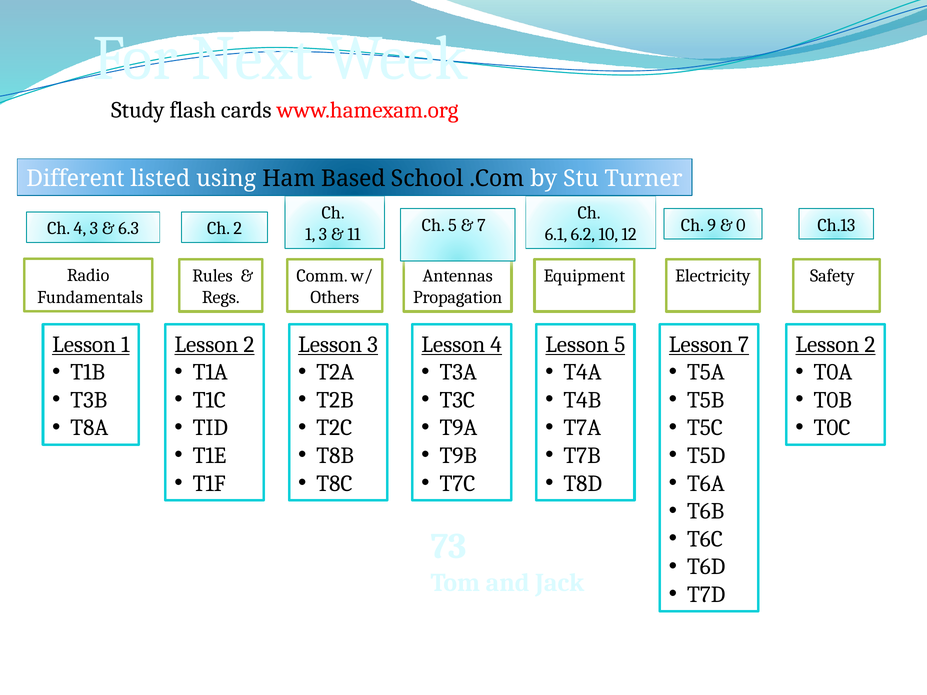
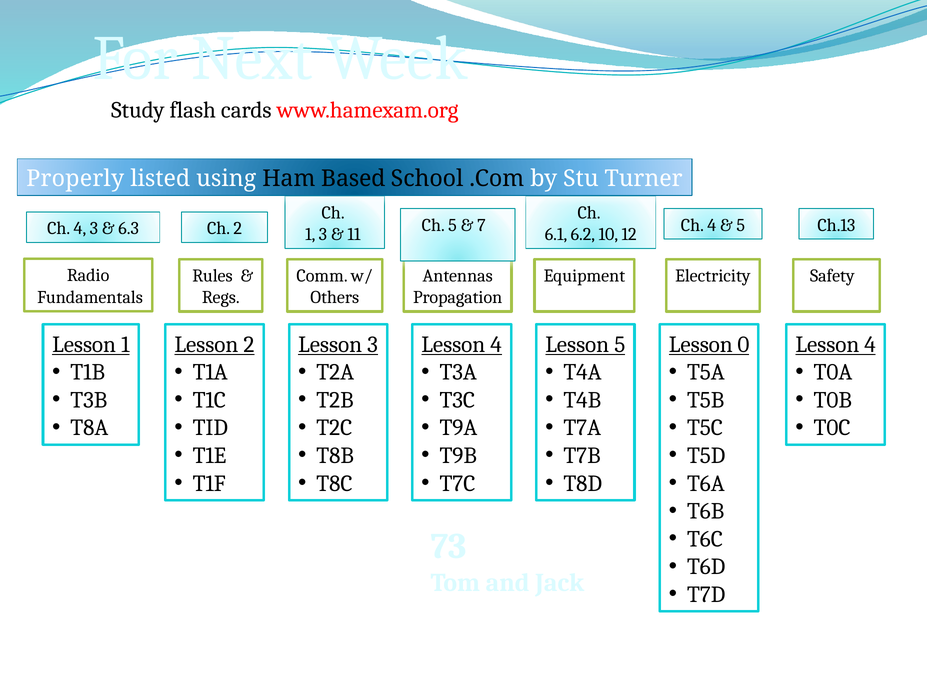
Different: Different -> Properly
9 at (712, 225): 9 -> 4
0 at (741, 225): 0 -> 5
7 at (743, 345): 7 -> 0
2 at (870, 345): 2 -> 4
